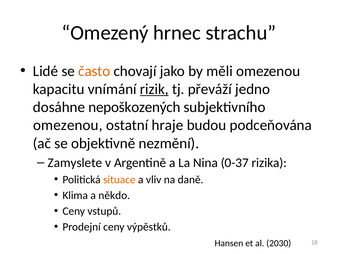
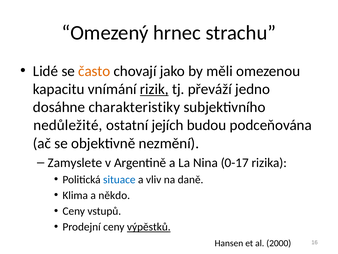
nepoškozených: nepoškozených -> charakteristiky
omezenou at (68, 125): omezenou -> nedůležité
hraje: hraje -> jejích
0-37: 0-37 -> 0-17
situace colour: orange -> blue
výpěstků underline: none -> present
2030: 2030 -> 2000
